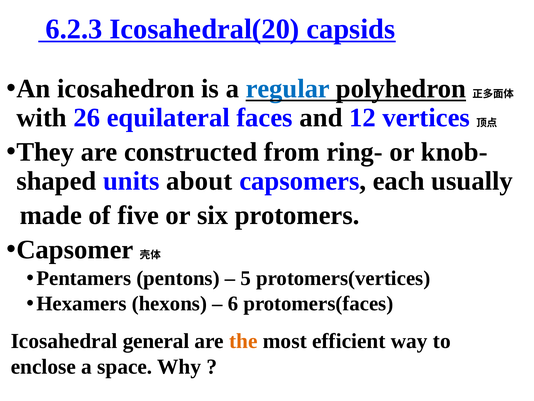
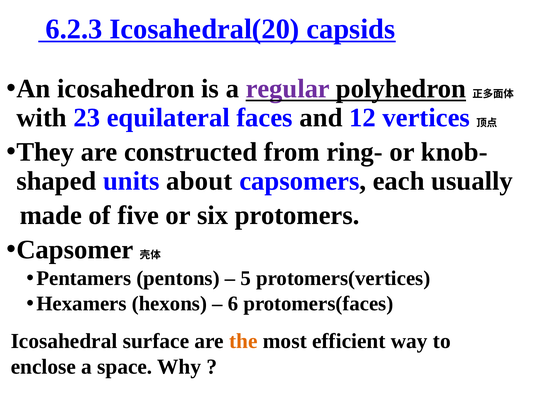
regular colour: blue -> purple
26: 26 -> 23
general: general -> surface
